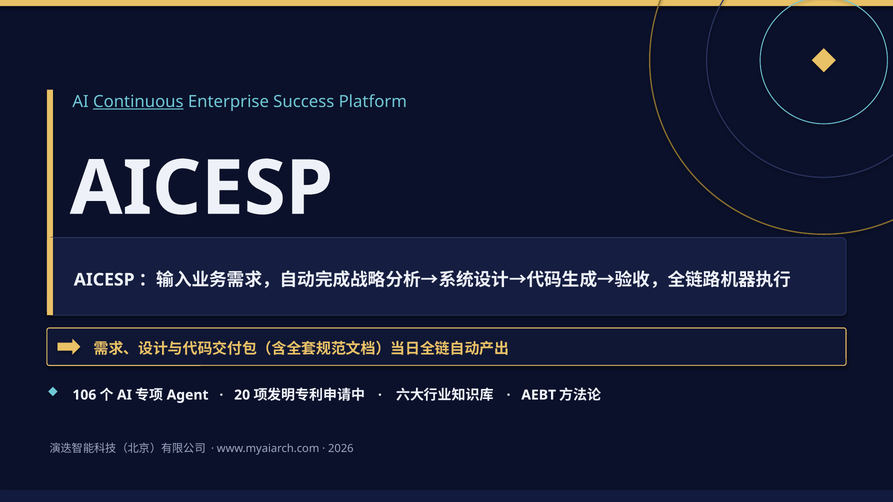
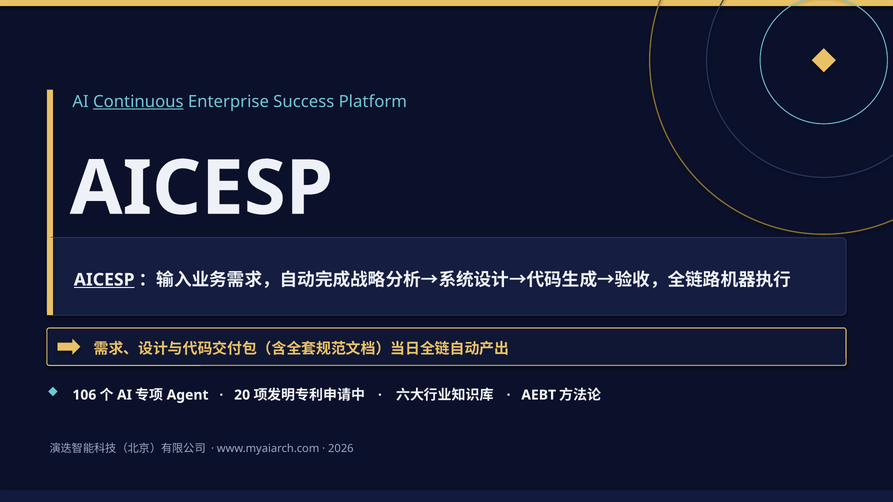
AICESP at (104, 280) underline: none -> present
